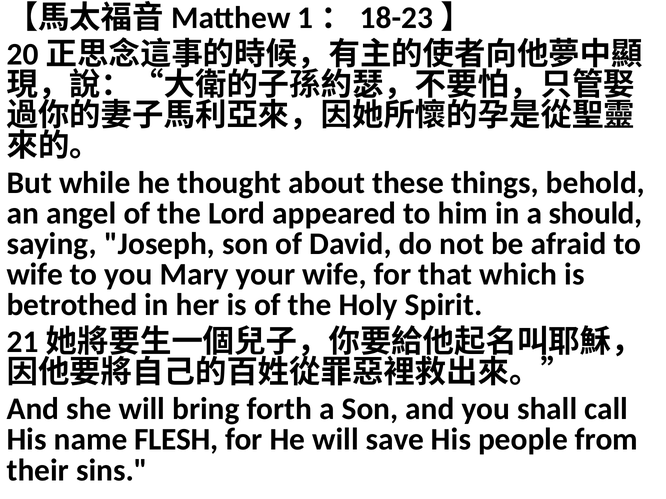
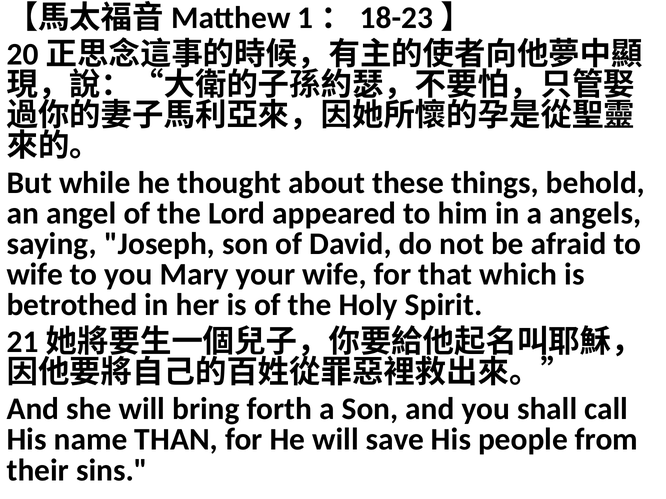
should: should -> angels
FLESH: FLESH -> THAN
